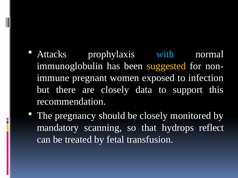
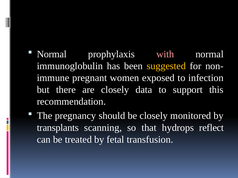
Attacks at (52, 54): Attacks -> Normal
with colour: light blue -> pink
mandatory: mandatory -> transplants
